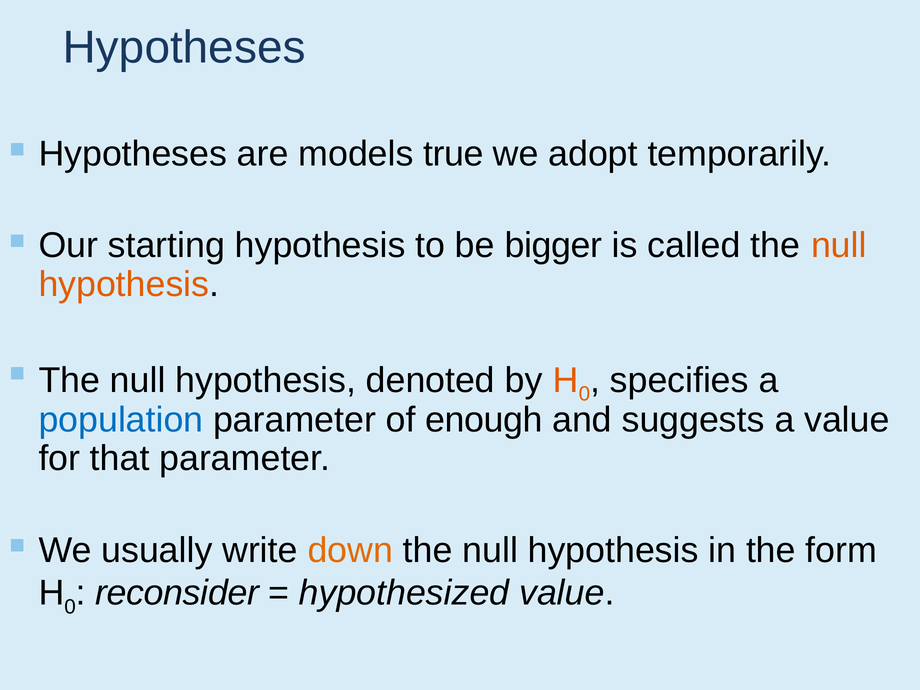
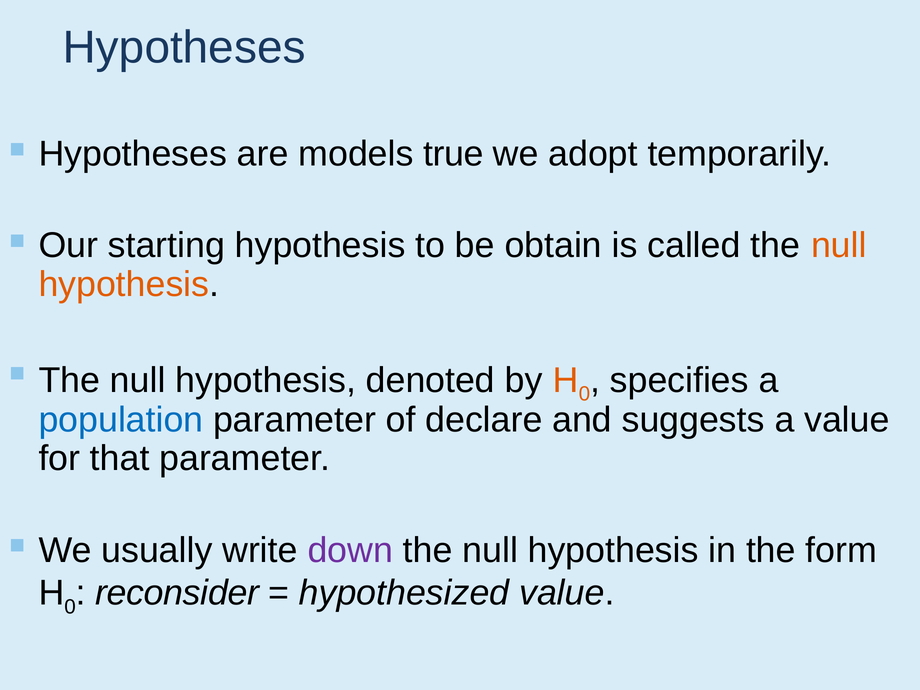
bigger: bigger -> obtain
enough: enough -> declare
down colour: orange -> purple
